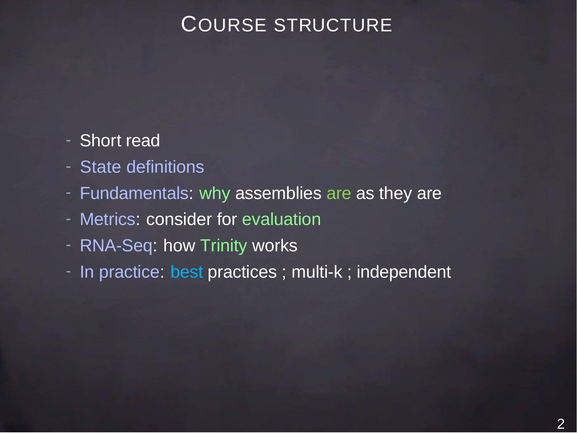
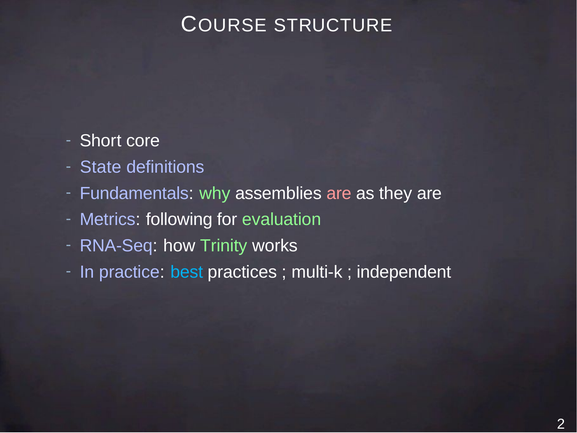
read: read -> core
are at (339, 193) colour: light green -> pink
consider: consider -> following
